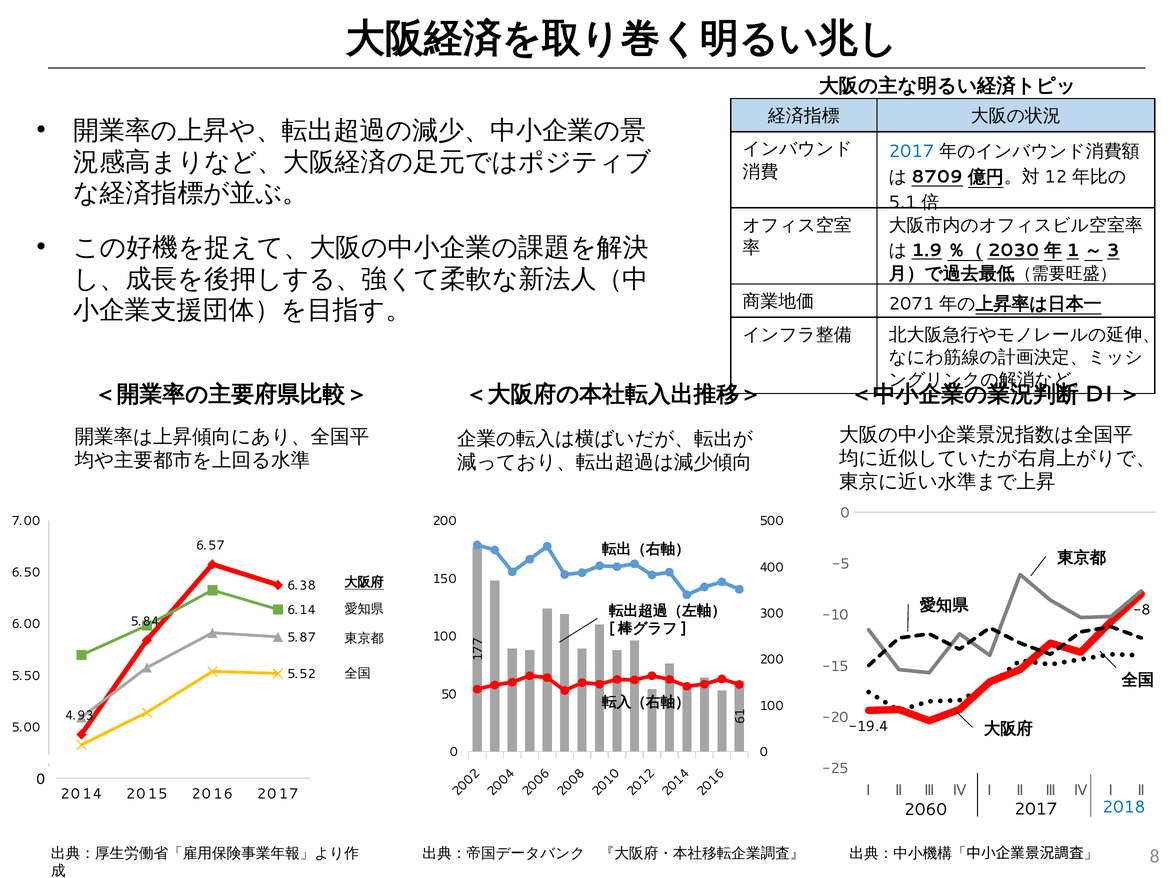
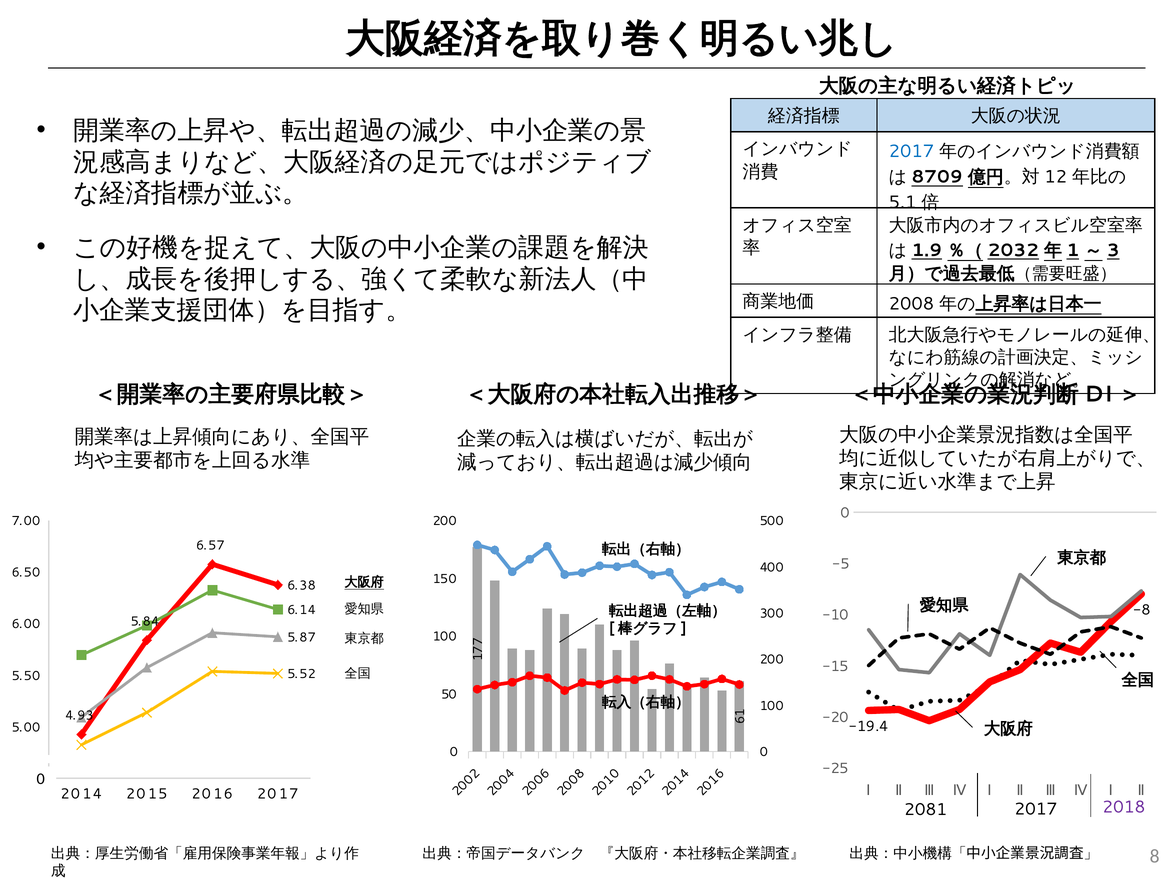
2030: 2030 -> 2032
2071: 2071 -> 2008
2060: 2060 -> 2081
2018 colour: blue -> purple
